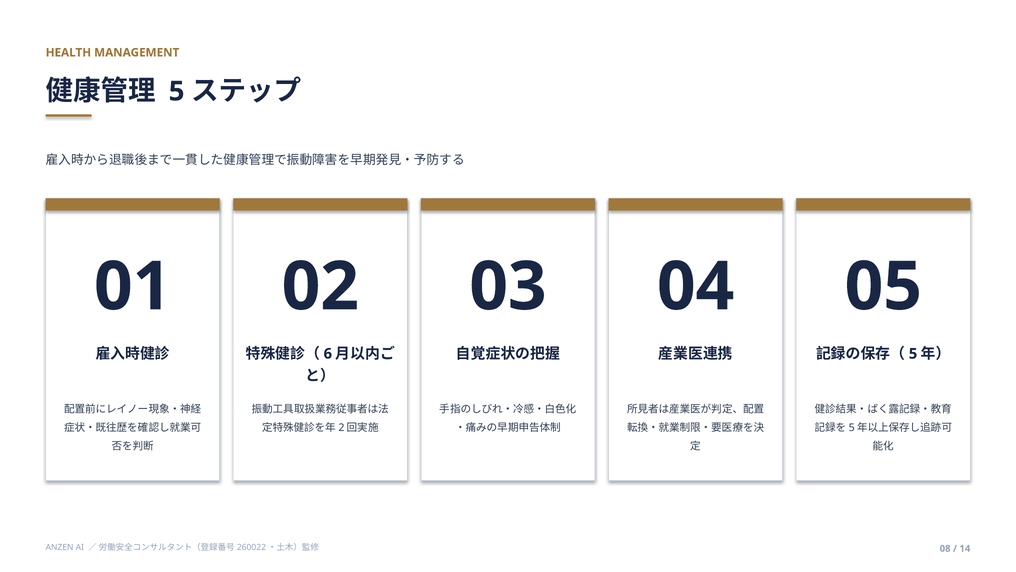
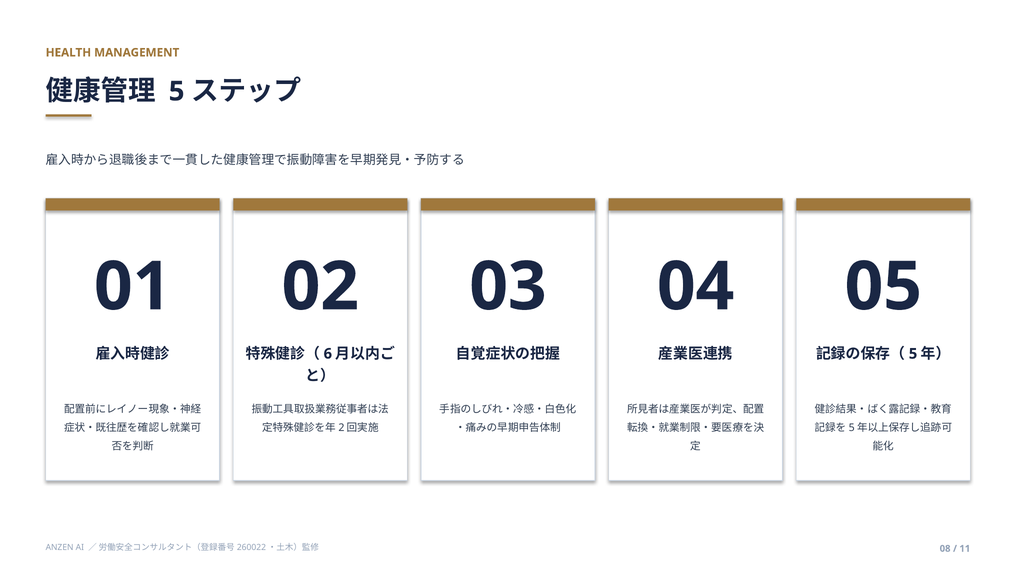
14: 14 -> 11
